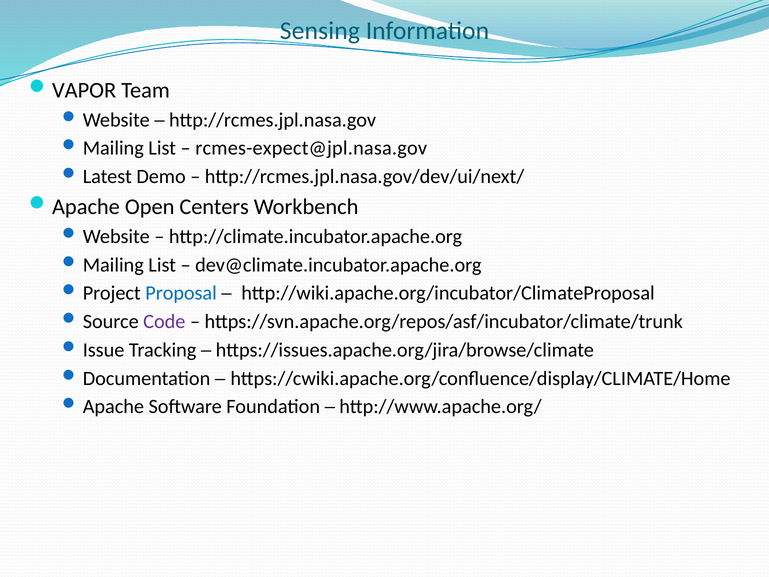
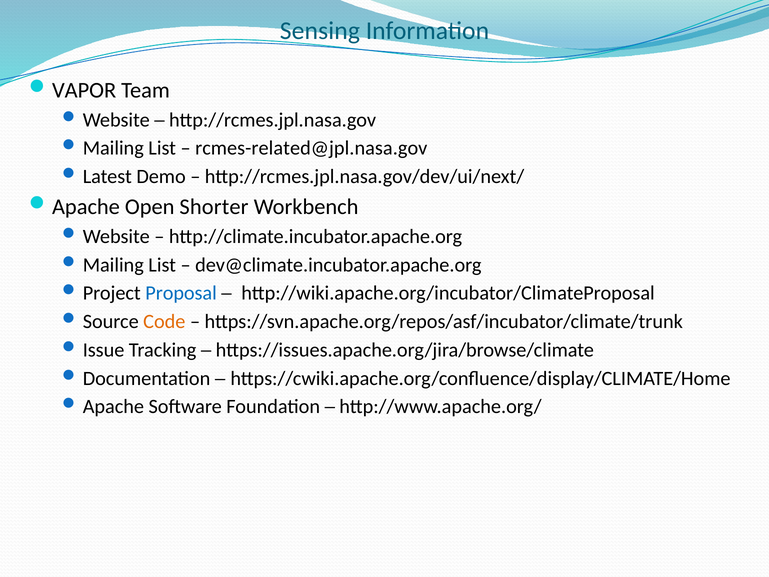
rcmes-expect@jpl.nasa.gov: rcmes-expect@jpl.nasa.gov -> rcmes-related@jpl.nasa.gov
Centers: Centers -> Shorter
Code colour: purple -> orange
